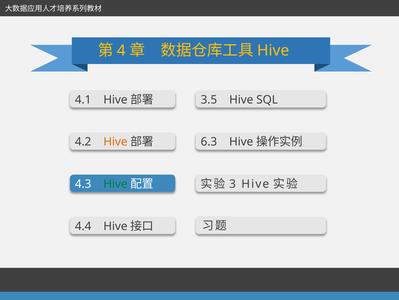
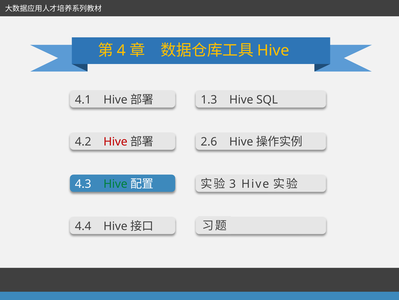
3.5: 3.5 -> 1.3
Hive at (115, 142) colour: orange -> red
6.3: 6.3 -> 2.6
